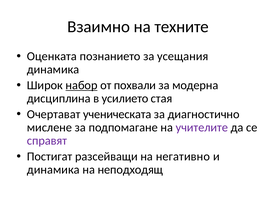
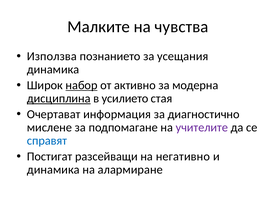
Взаимно: Взаимно -> Малките
техните: техните -> чувства
Оценката: Оценката -> Използва
похвали: похвали -> активно
дисциплина underline: none -> present
ученическата: ученическата -> информация
справят colour: purple -> blue
неподходящ: неподходящ -> алармиране
